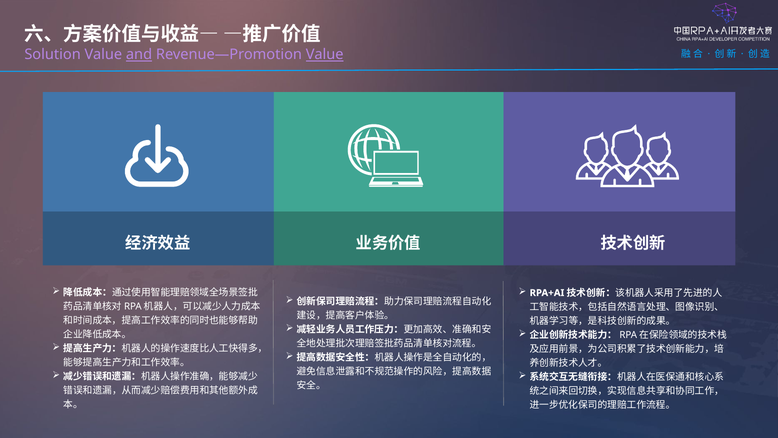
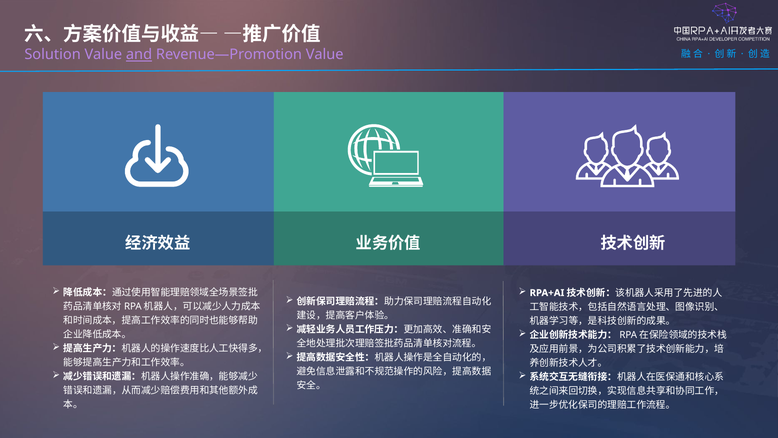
Value at (325, 55) underline: present -> none
